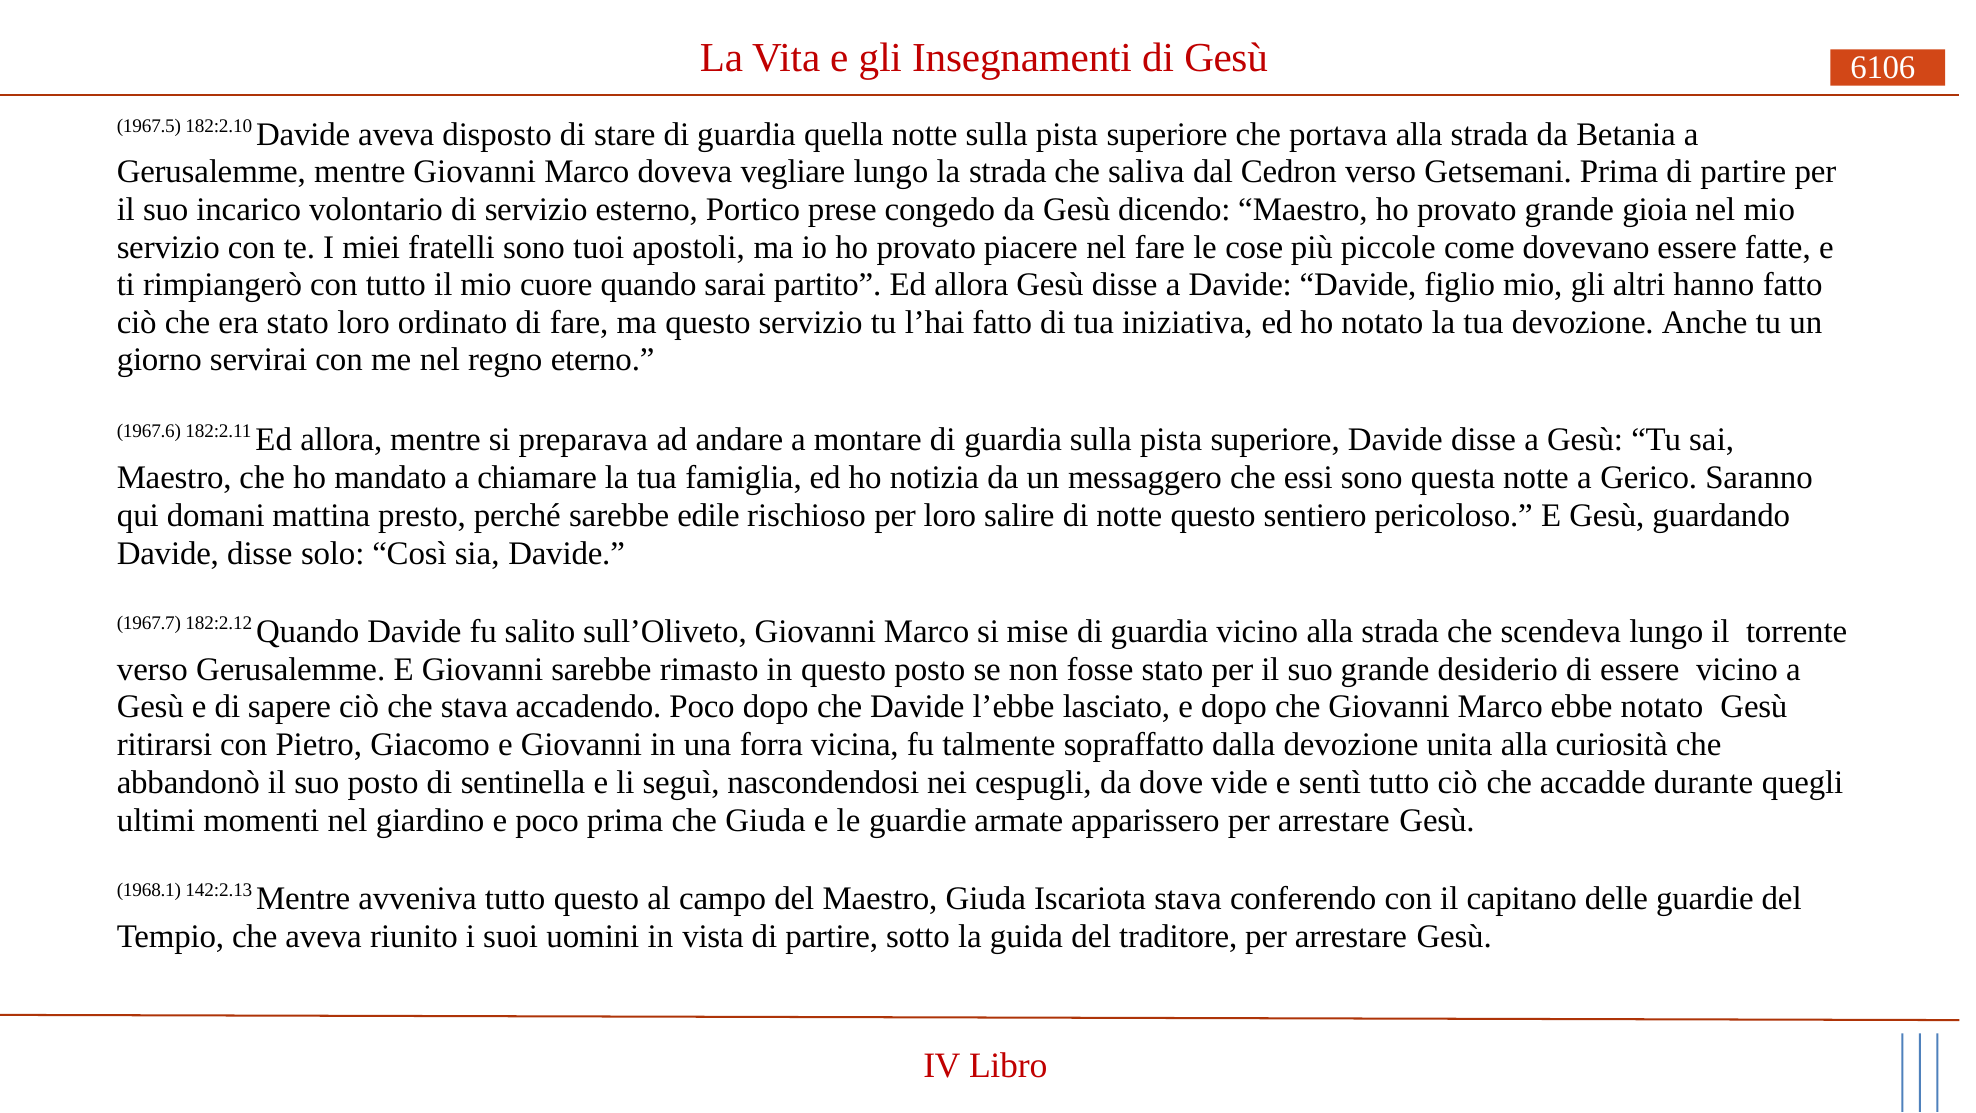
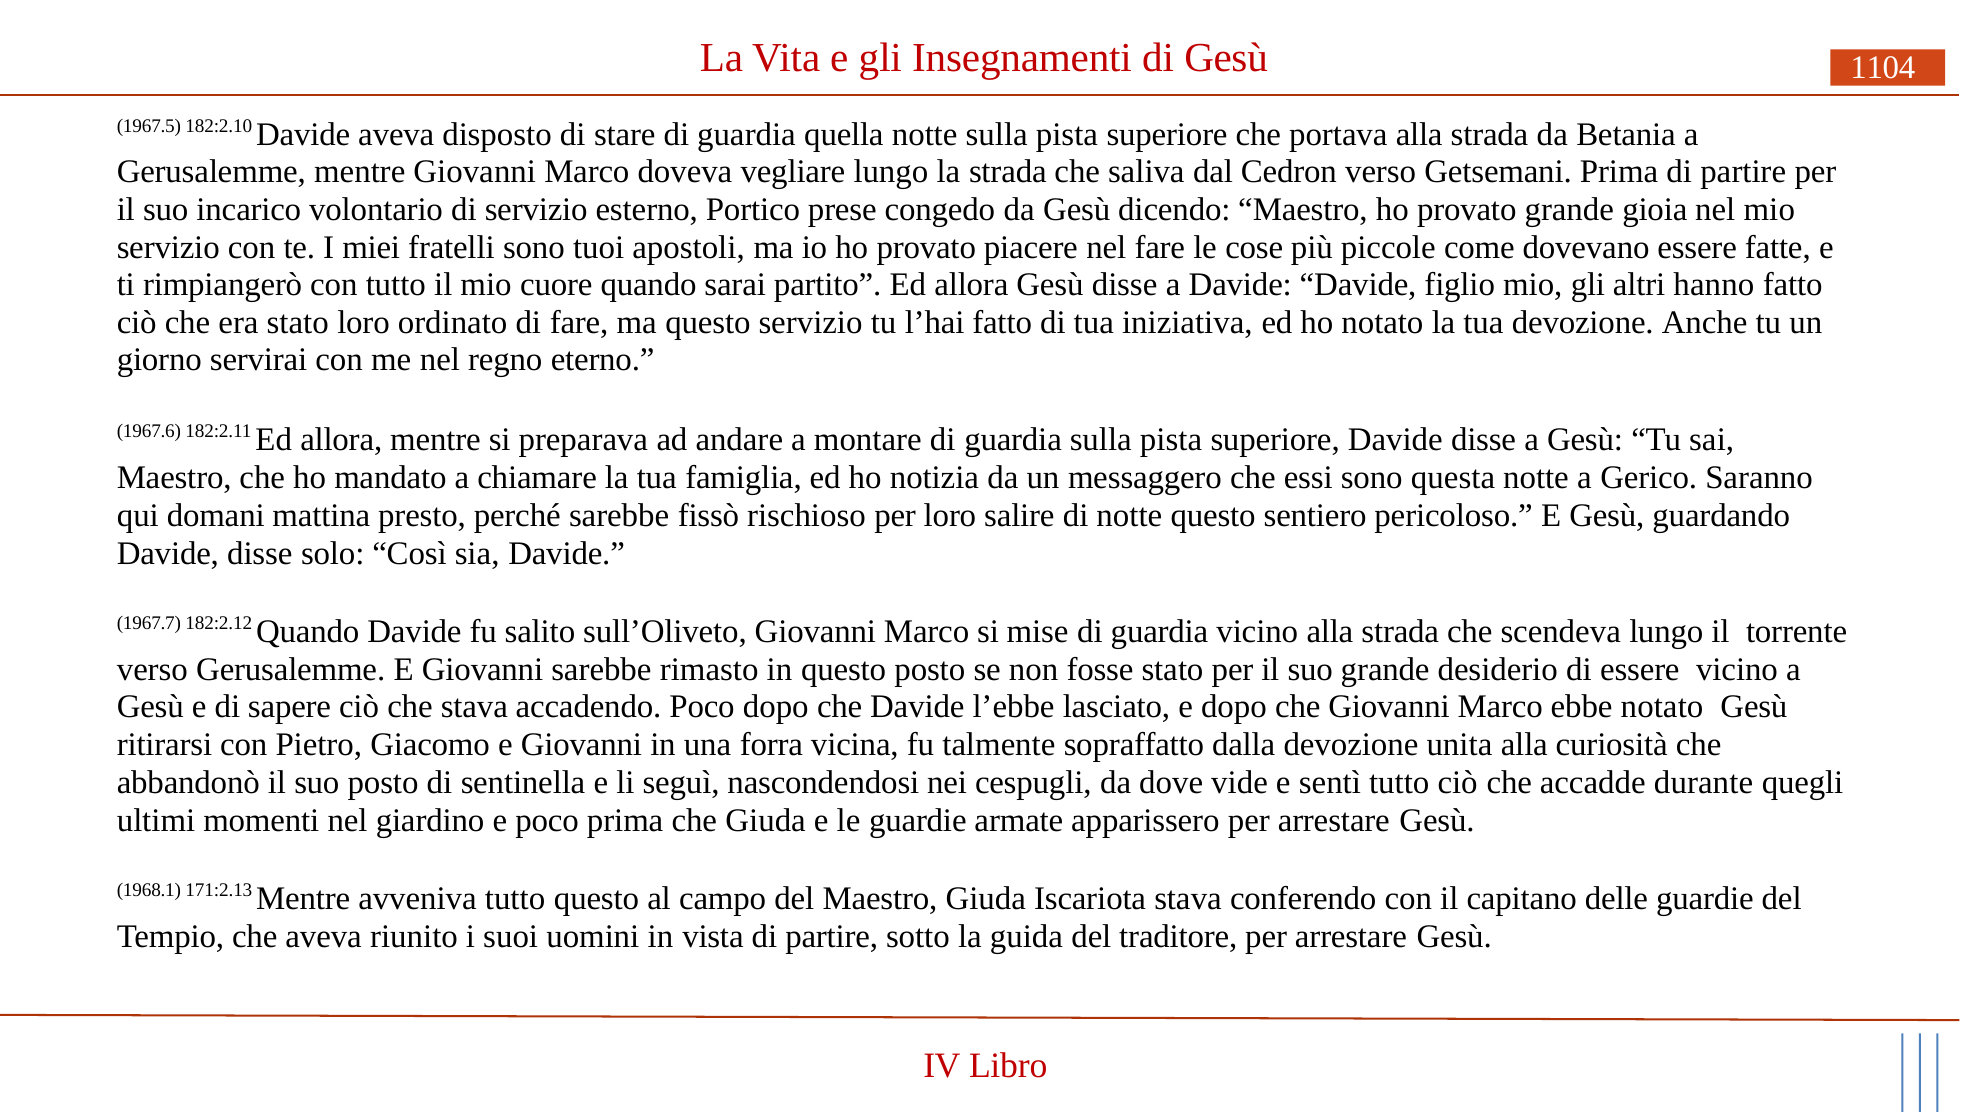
6106: 6106 -> 1104
edile: edile -> fissò
142:2.13: 142:2.13 -> 171:2.13
